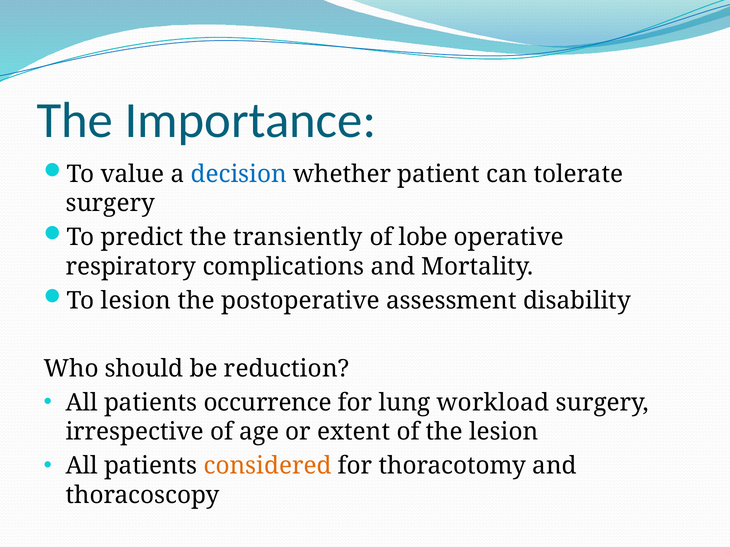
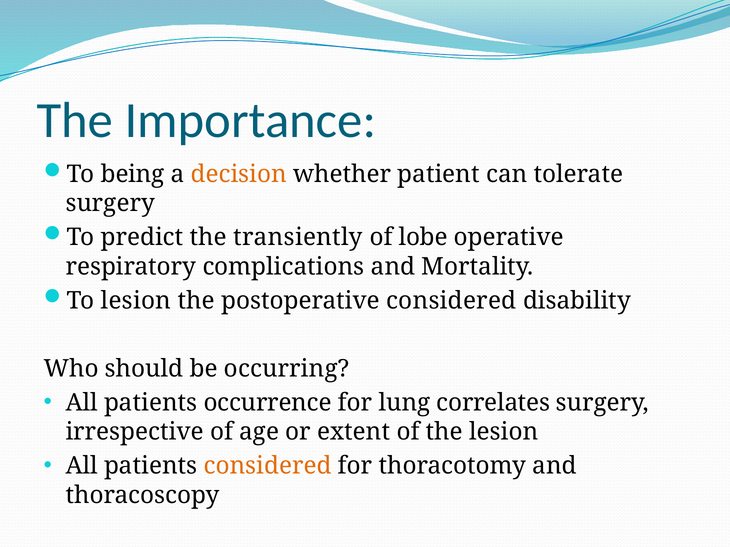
value: value -> being
decision colour: blue -> orange
postoperative assessment: assessment -> considered
reduction: reduction -> occurring
workload: workload -> correlates
